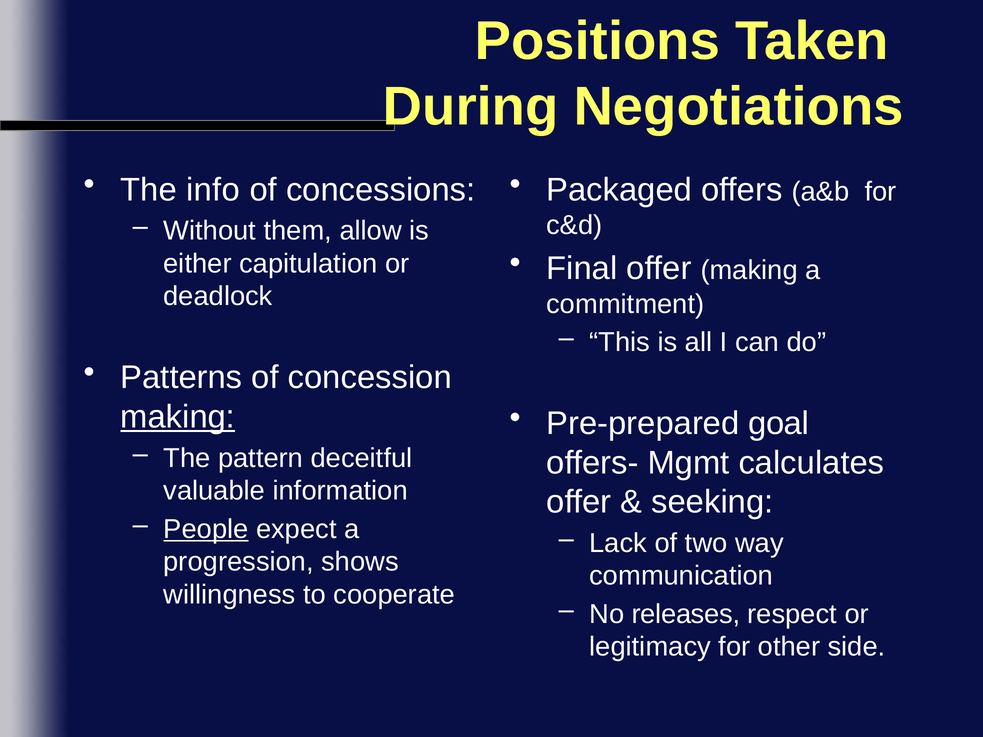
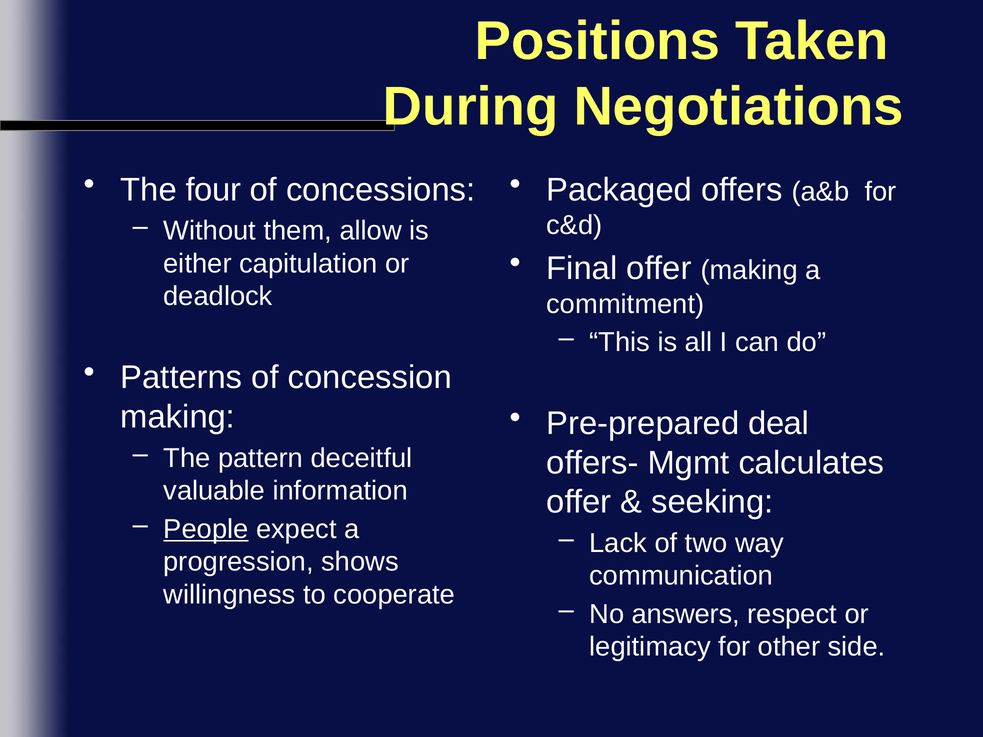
info: info -> four
making at (178, 417) underline: present -> none
goal: goal -> deal
releases: releases -> answers
